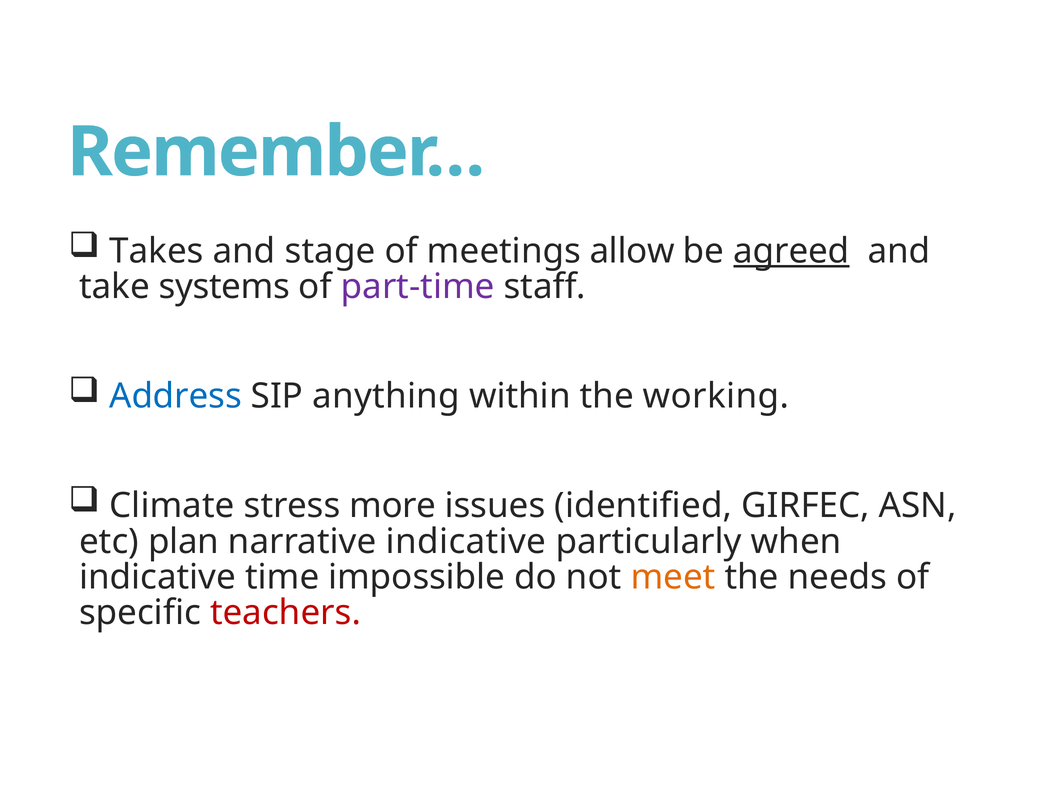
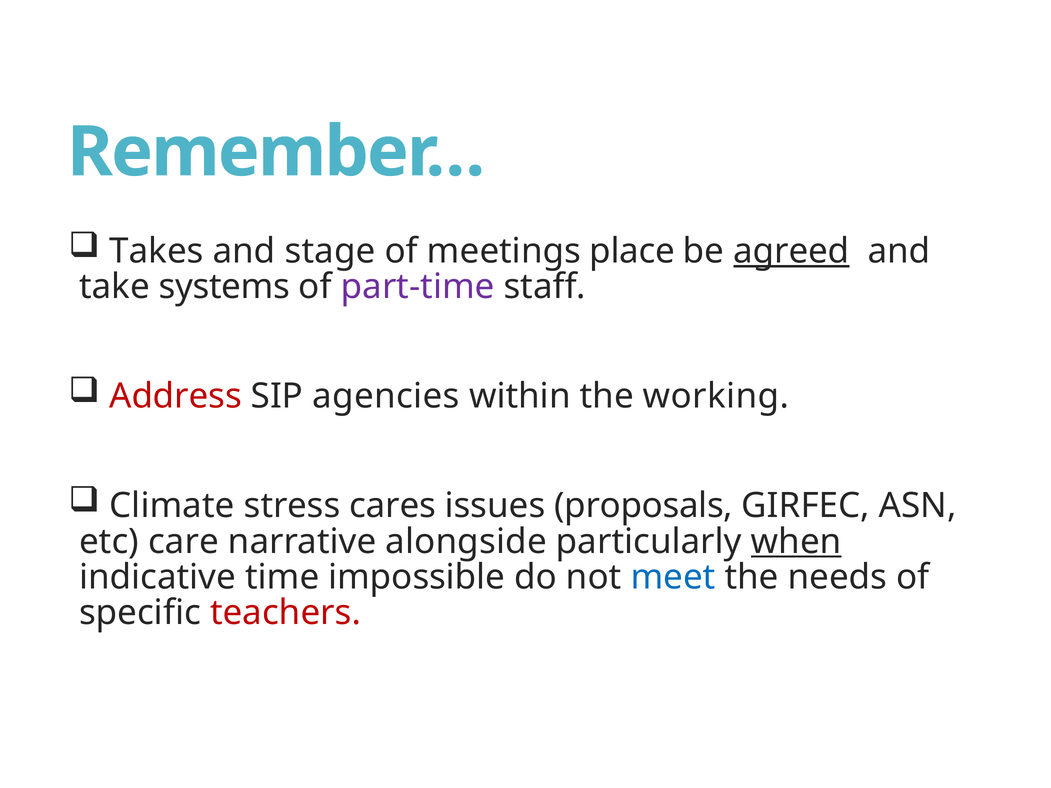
allow: allow -> place
Address colour: blue -> red
anything: anything -> agencies
more: more -> cares
identified: identified -> proposals
plan: plan -> care
narrative indicative: indicative -> alongside
when underline: none -> present
meet colour: orange -> blue
